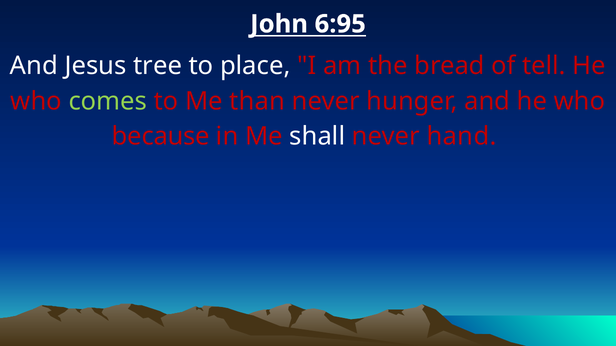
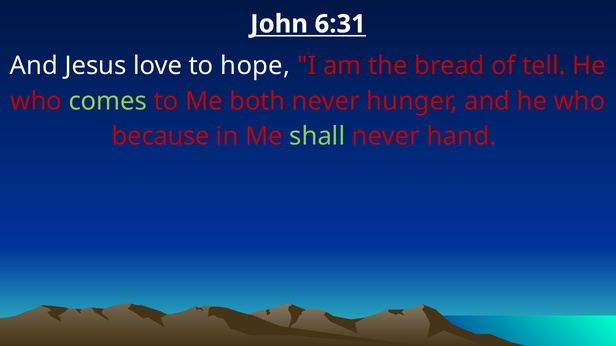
6:95: 6:95 -> 6:31
tree: tree -> love
place: place -> hope
than: than -> both
shall colour: white -> light green
